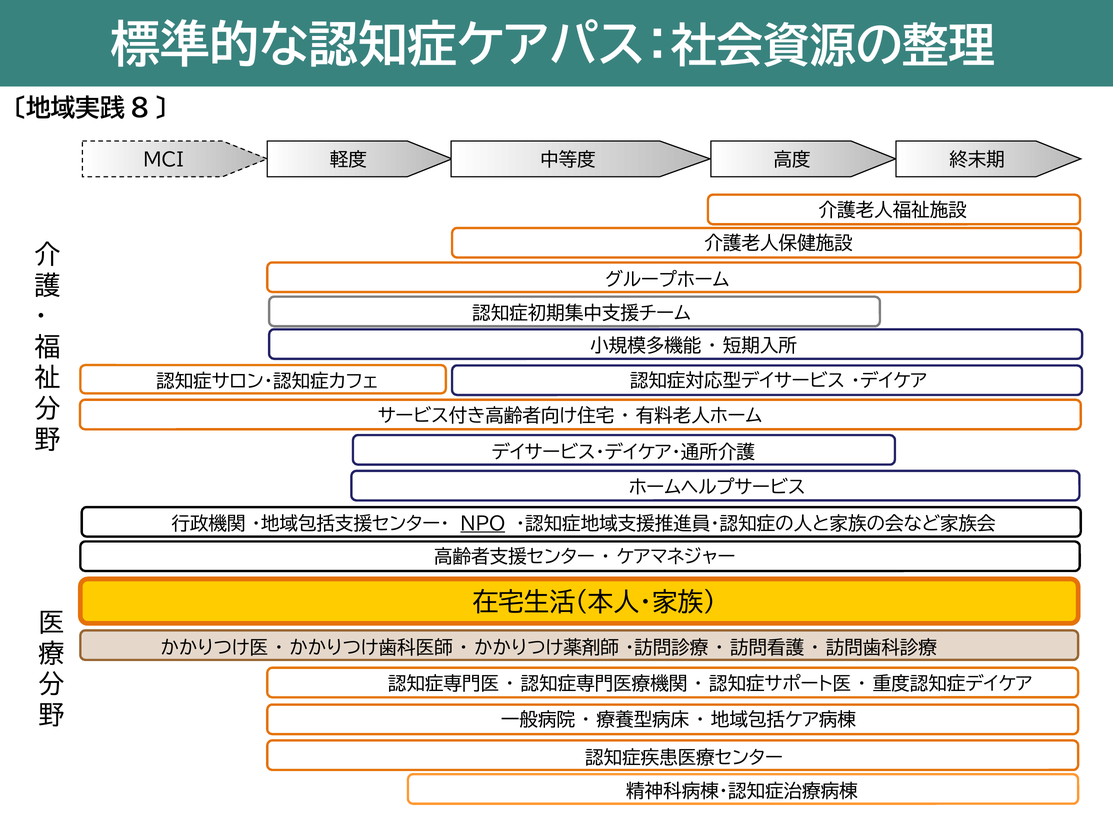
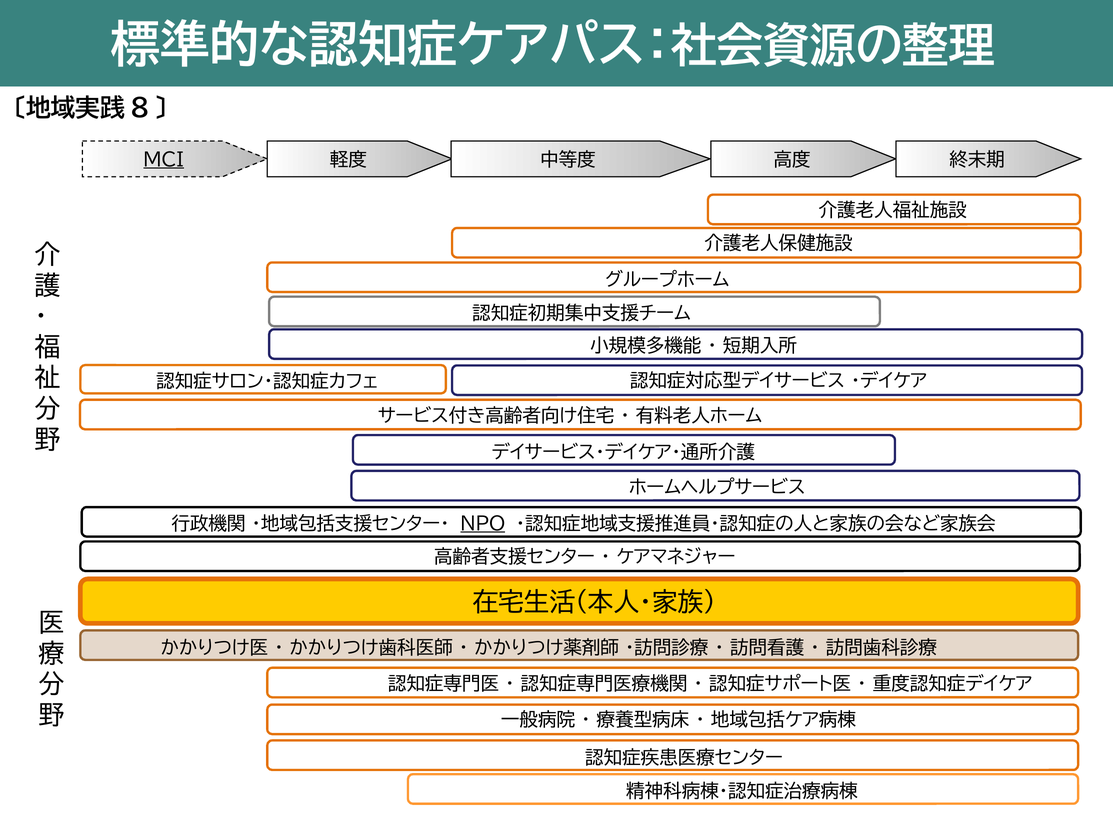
MCI underline: none -> present
